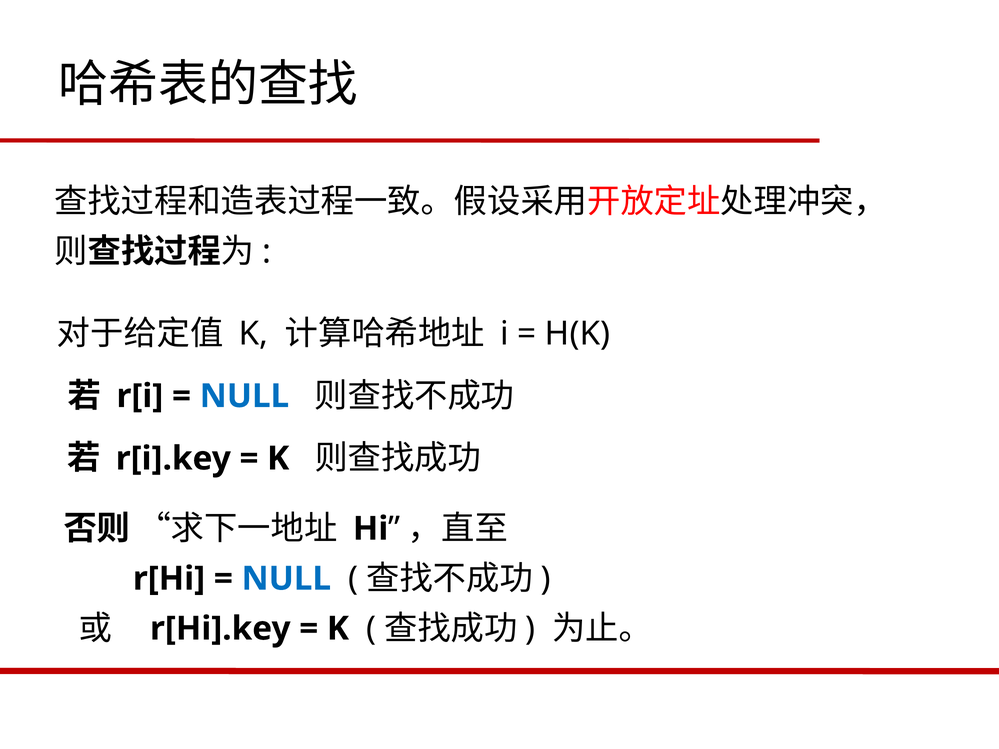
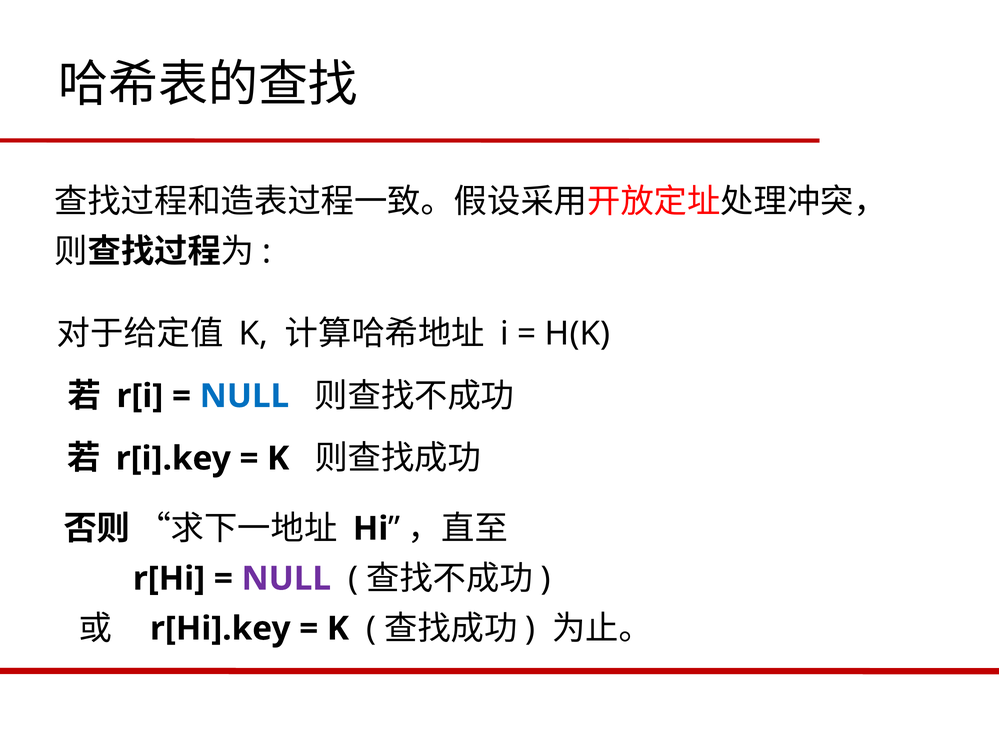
NULL at (286, 579) colour: blue -> purple
